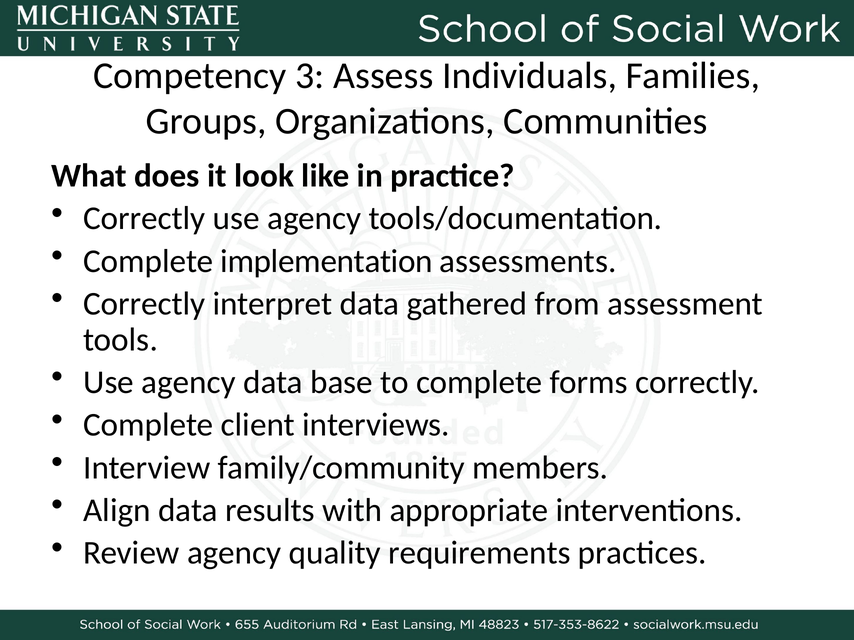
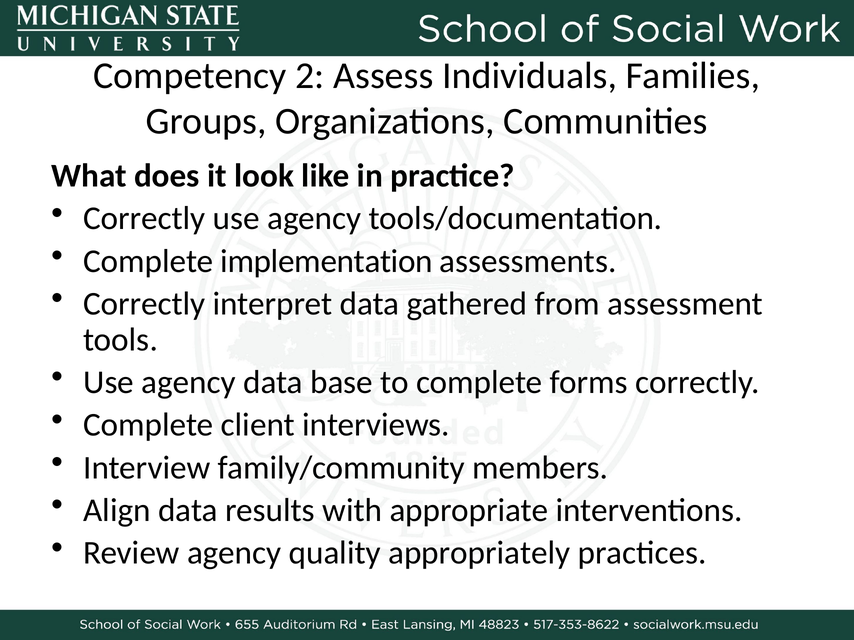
3: 3 -> 2
requirements: requirements -> appropriately
